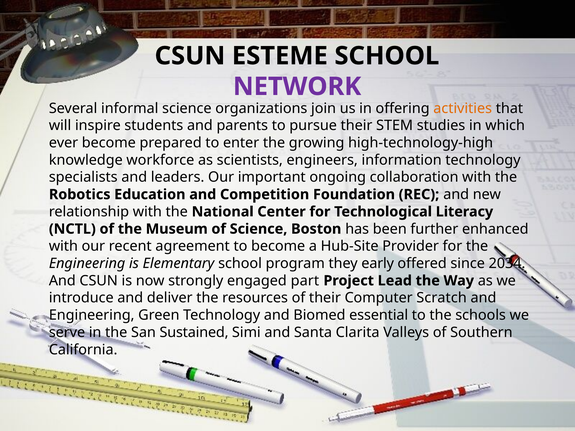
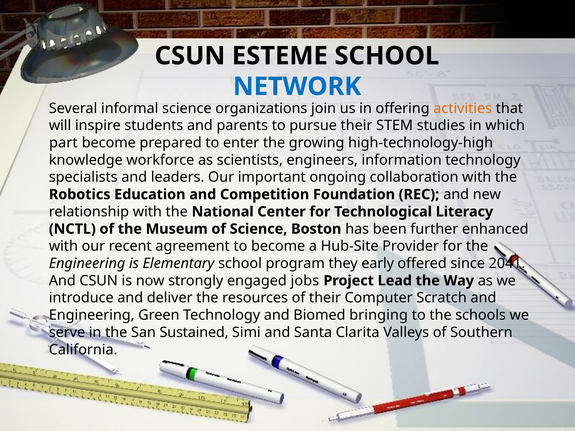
NETWORK colour: purple -> blue
ever: ever -> part
2034: 2034 -> 2041
part: part -> jobs
essential: essential -> bringing
